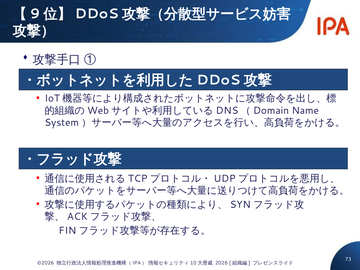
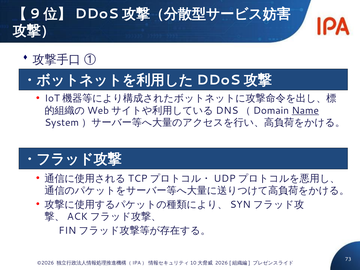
Name underline: none -> present
